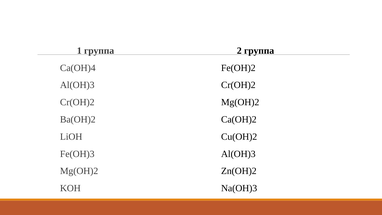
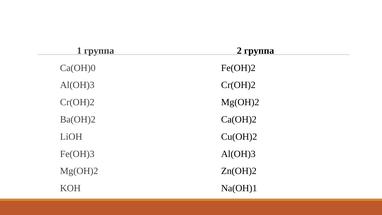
Ca(OH)4: Ca(OH)4 -> Ca(OH)0
Na(OH)3: Na(OH)3 -> Na(OH)1
